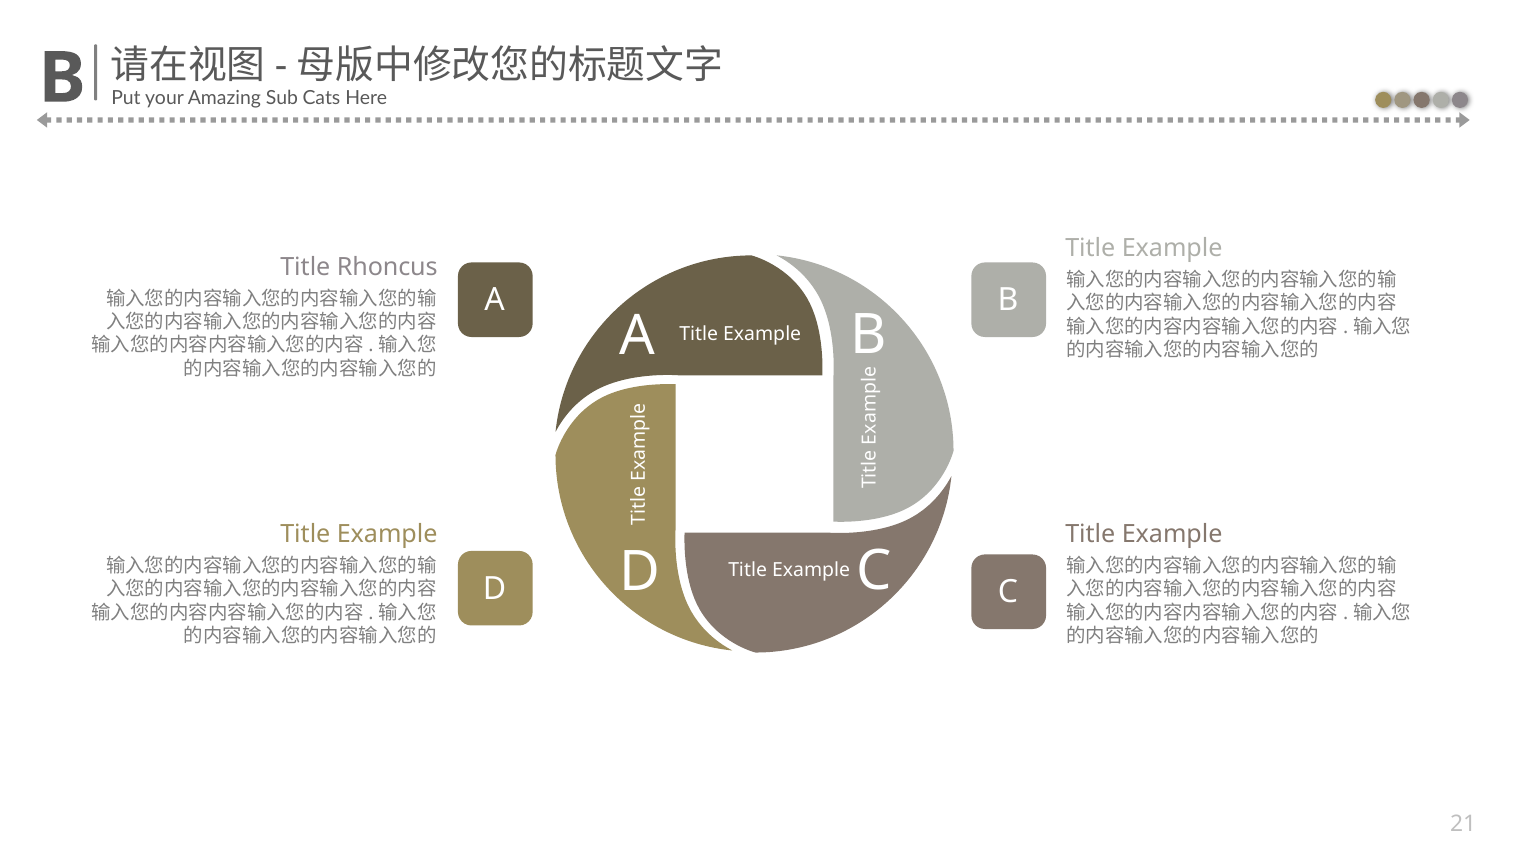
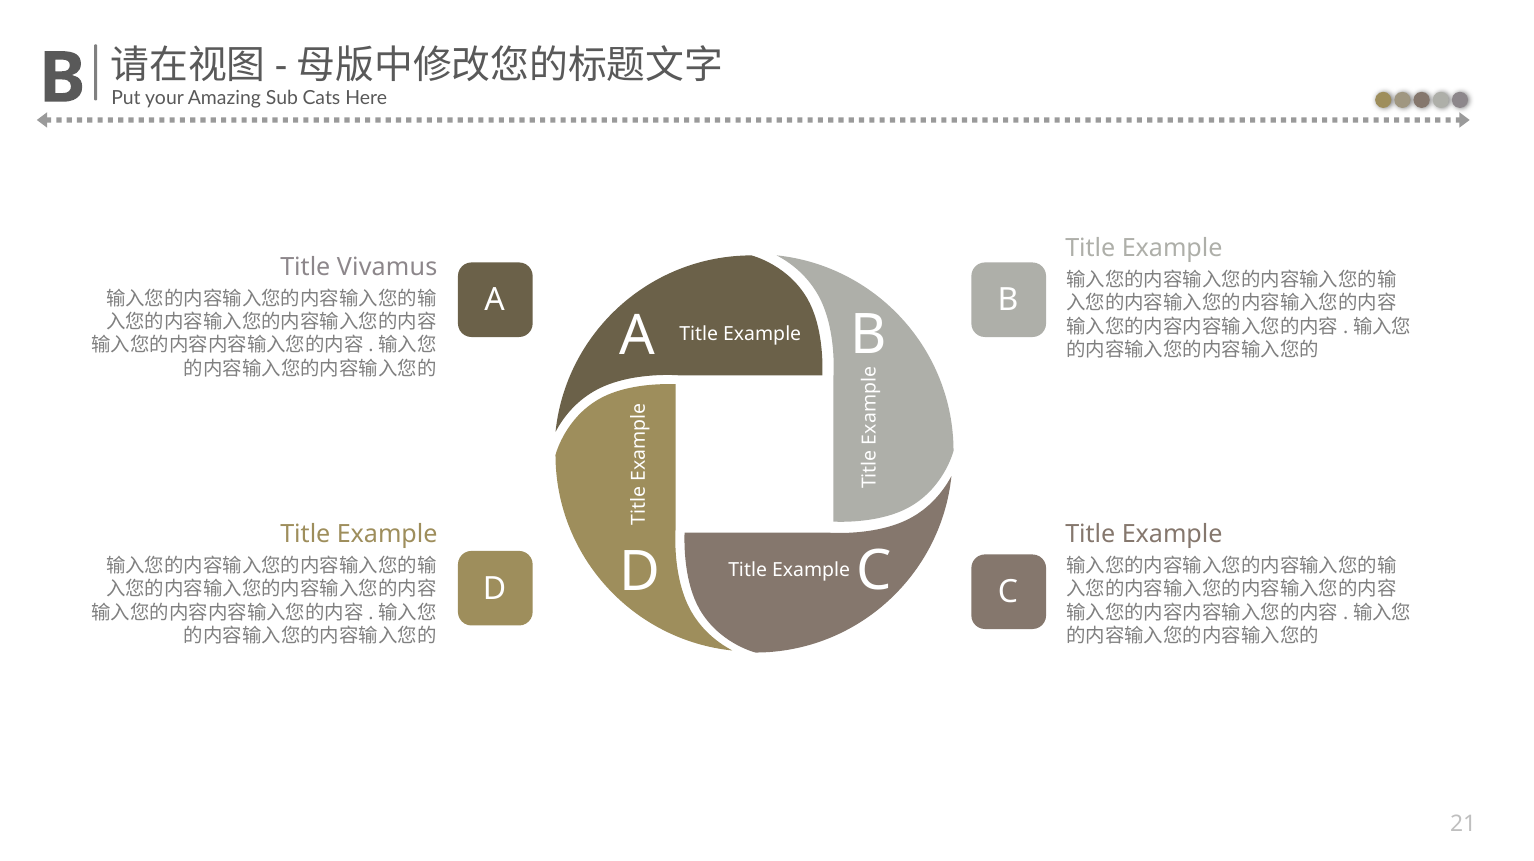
Rhoncus: Rhoncus -> Vivamus
